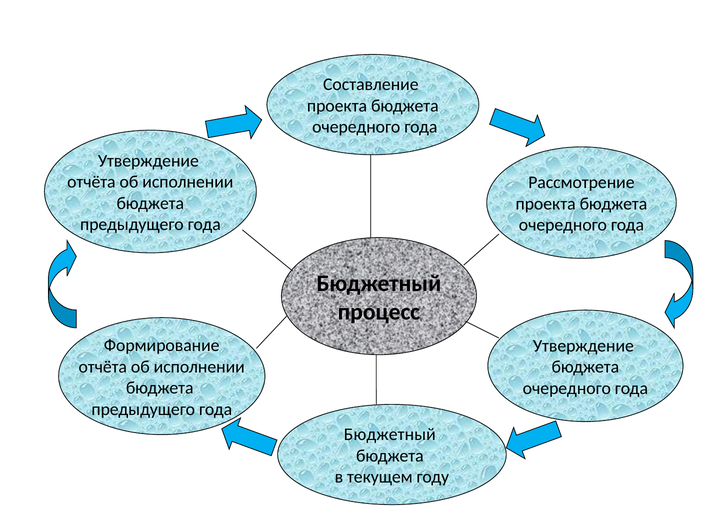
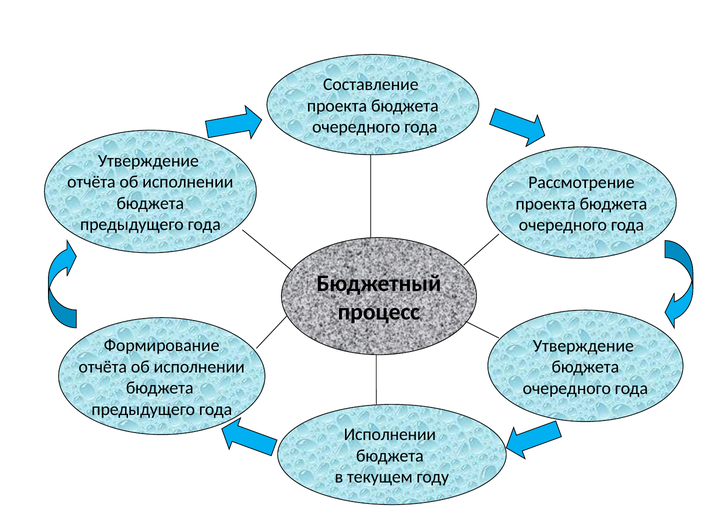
Бюджетный at (390, 434): Бюджетный -> Исполнении
